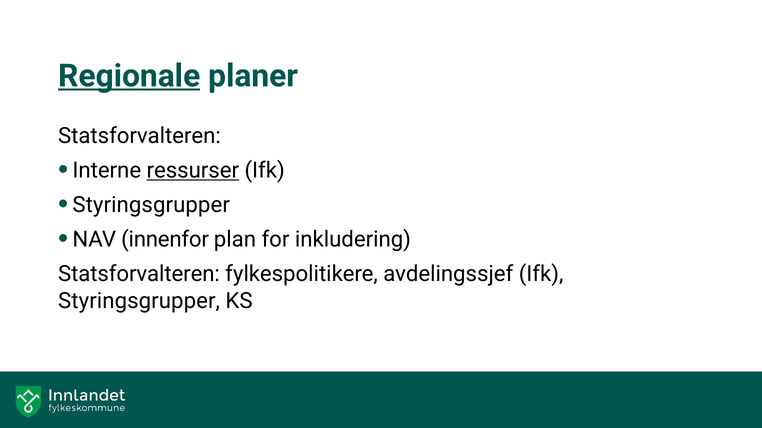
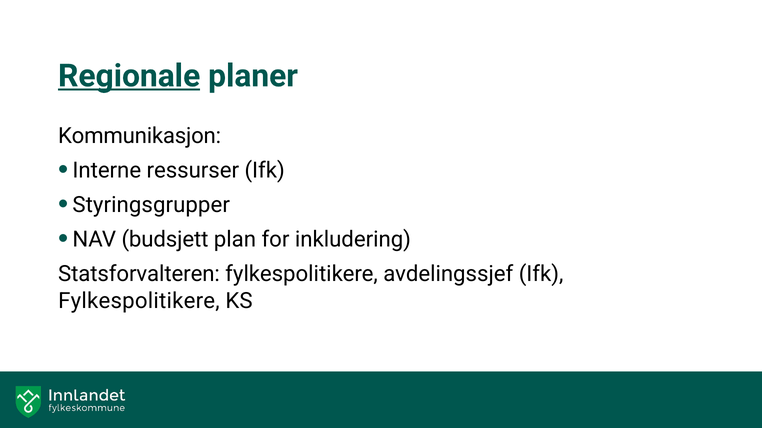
Statsforvalteren at (139, 136): Statsforvalteren -> Kommunikasjon
ressurser underline: present -> none
innenfor: innenfor -> budsjett
Styringsgrupper at (139, 301): Styringsgrupper -> Fylkespolitikere
